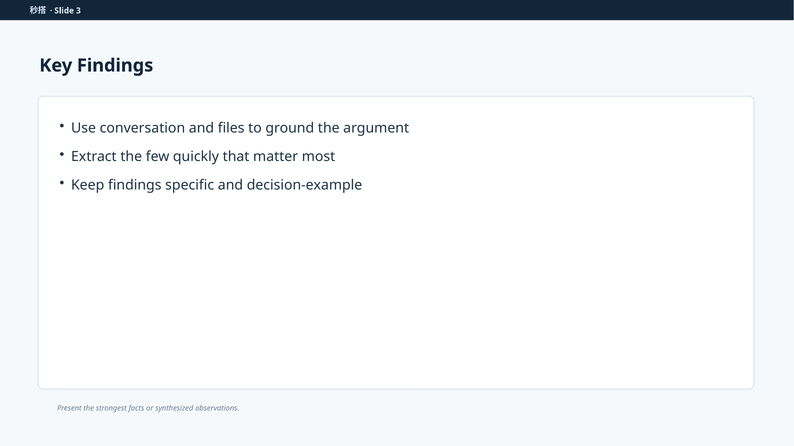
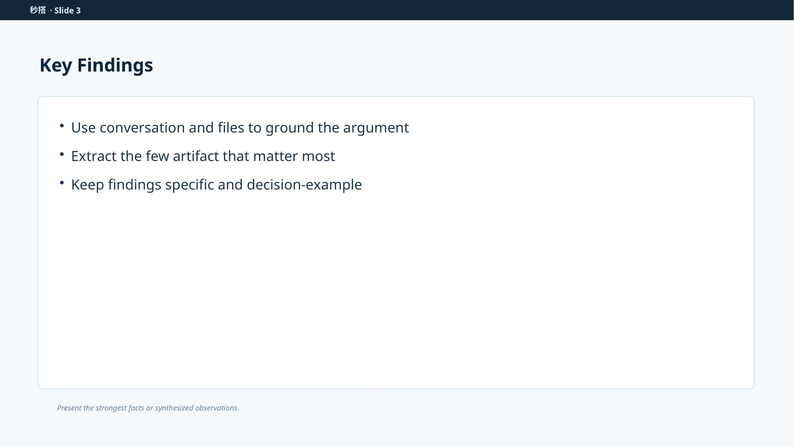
quickly: quickly -> artifact
